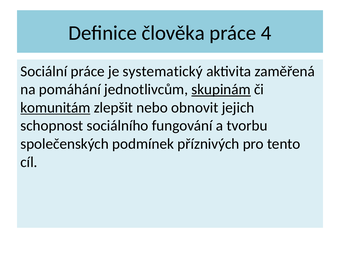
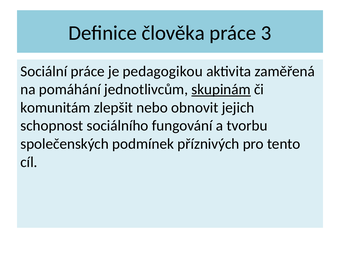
4: 4 -> 3
systematický: systematický -> pedagogikou
komunitám underline: present -> none
